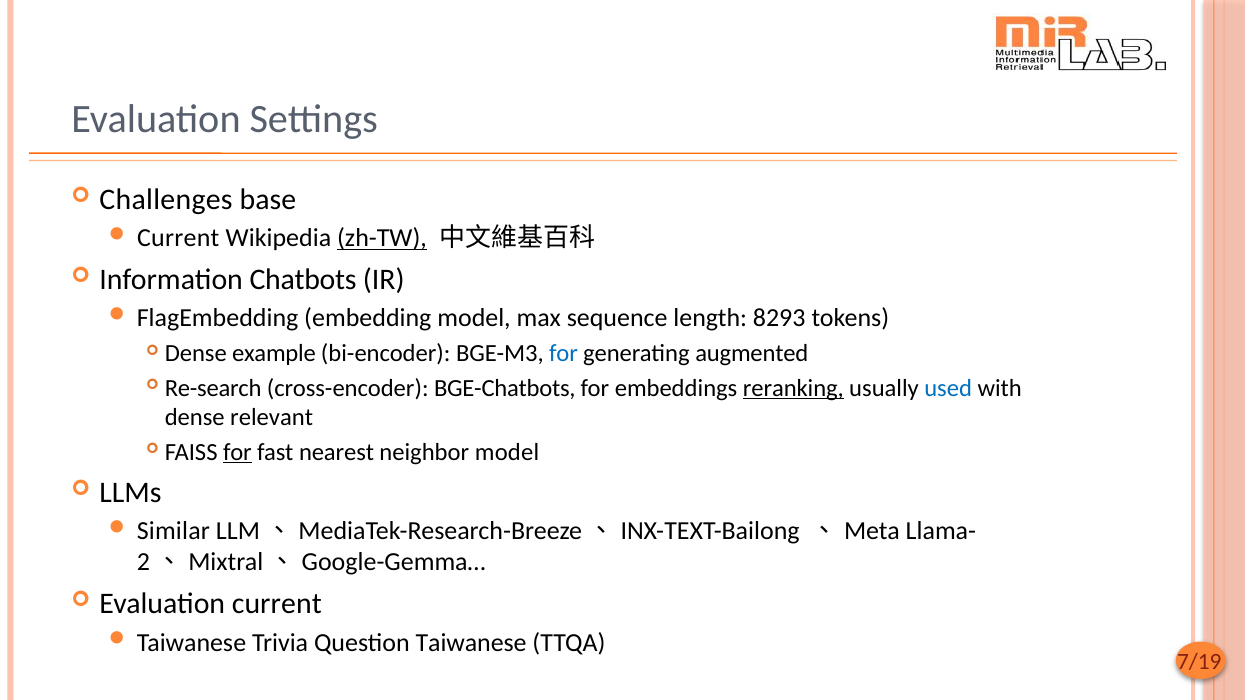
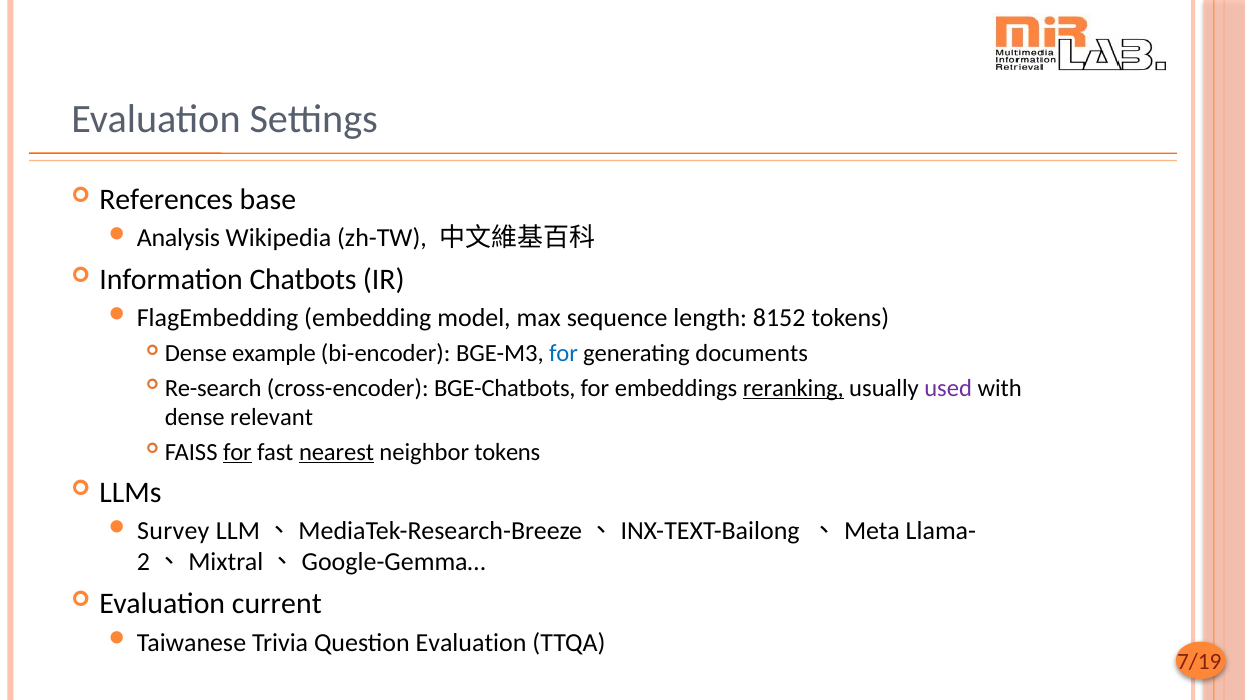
Challenges: Challenges -> References
Current at (178, 238): Current -> Analysis
zh-TW underline: present -> none
8293: 8293 -> 8152
augmented: augmented -> documents
used colour: blue -> purple
nearest underline: none -> present
neighbor model: model -> tokens
Similar: Similar -> Survey
Question Taiwanese: Taiwanese -> Evaluation
